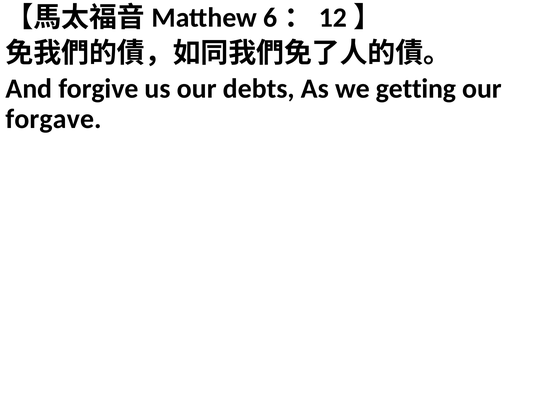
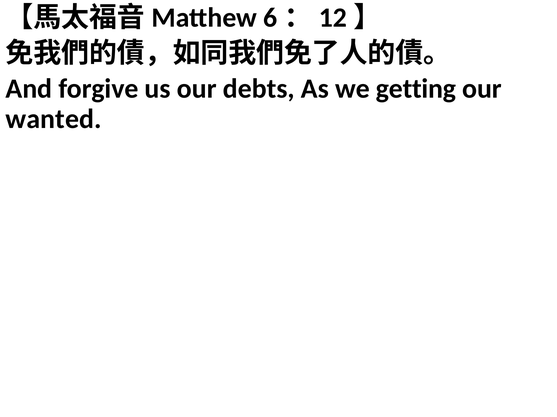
forgave: forgave -> wanted
